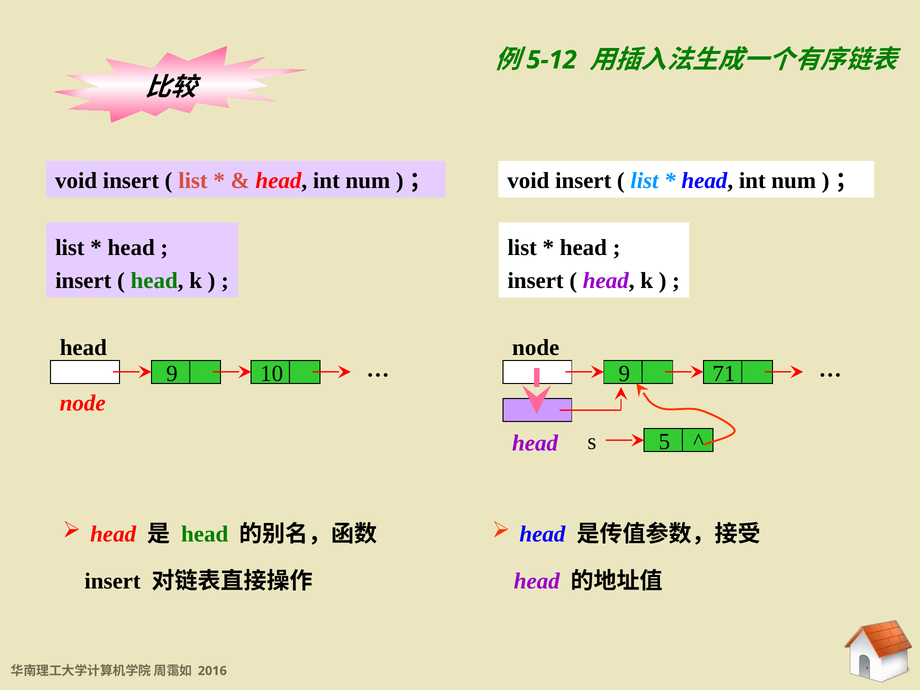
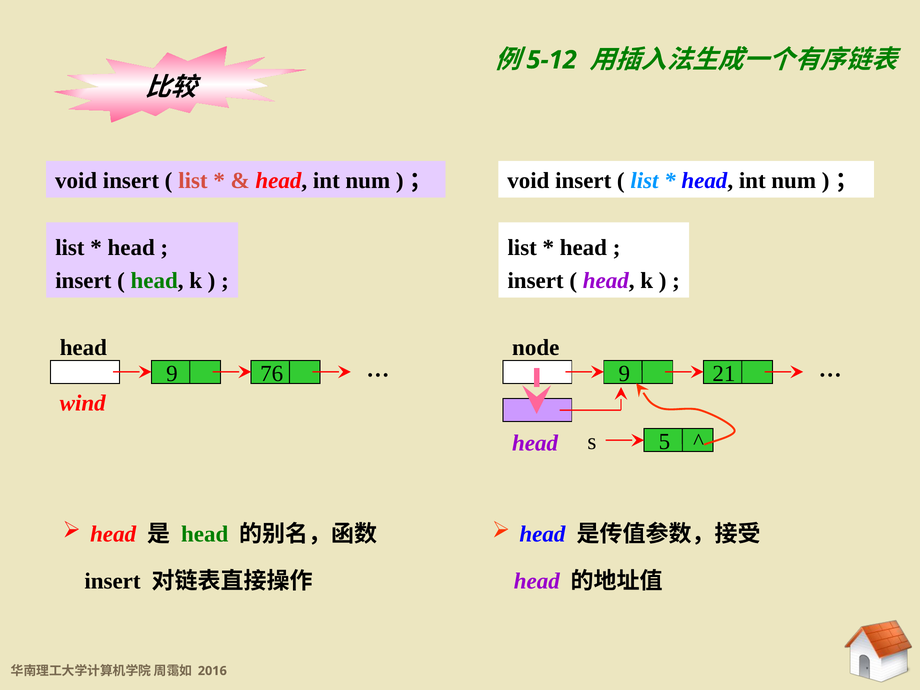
10: 10 -> 76
71: 71 -> 21
node at (83, 403): node -> wind
